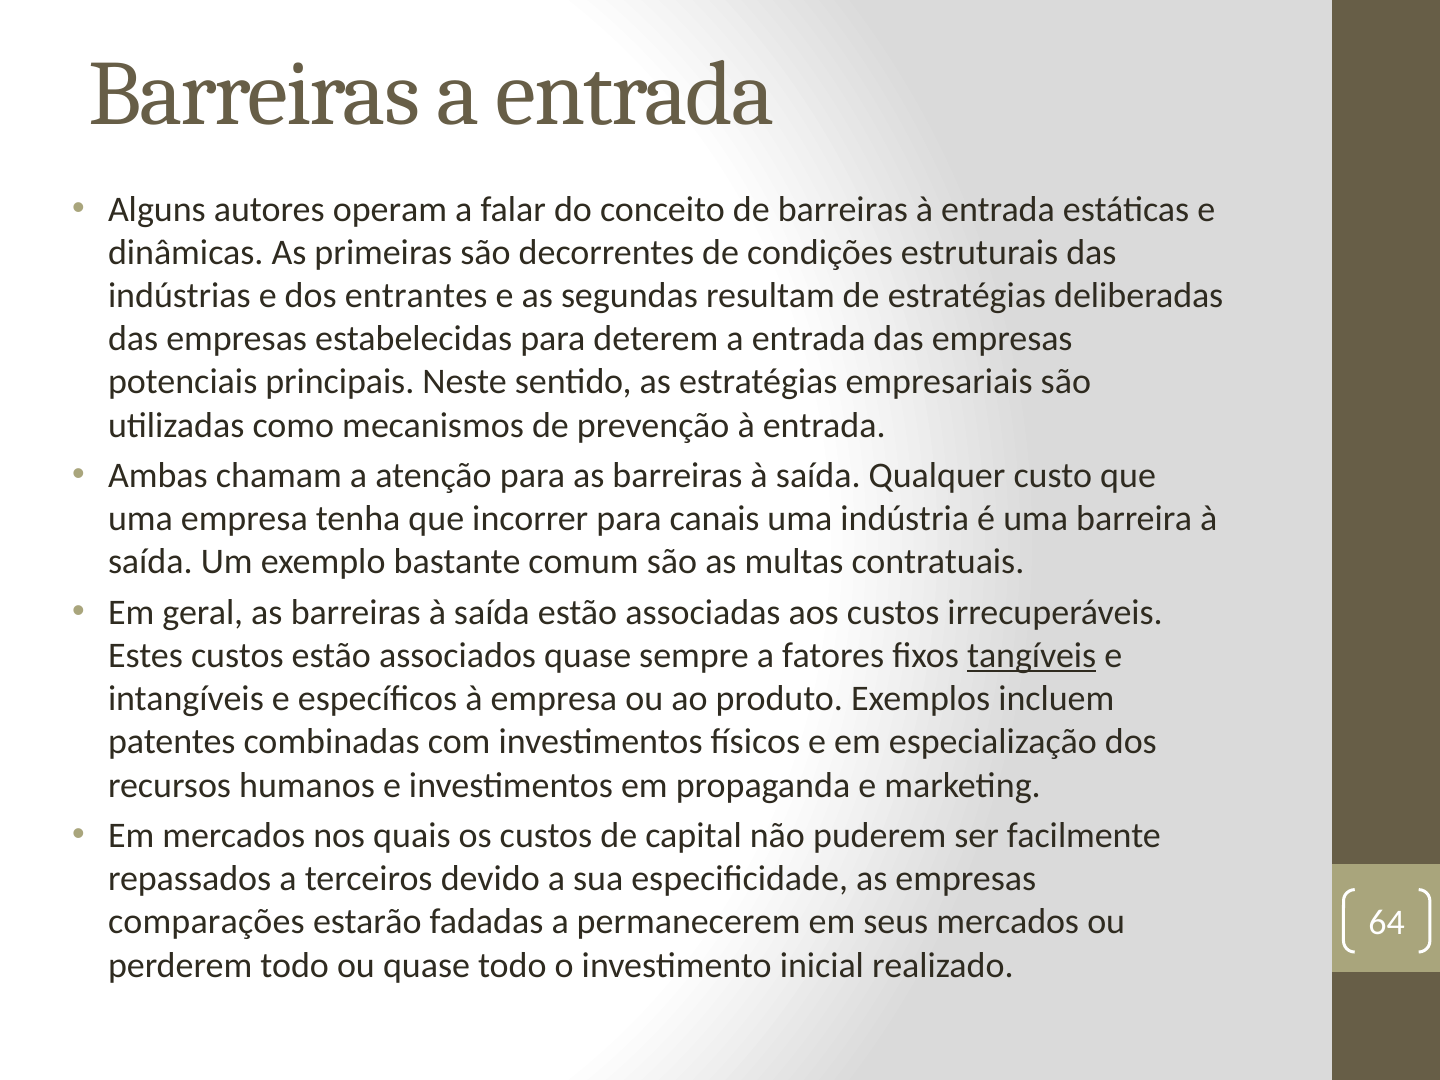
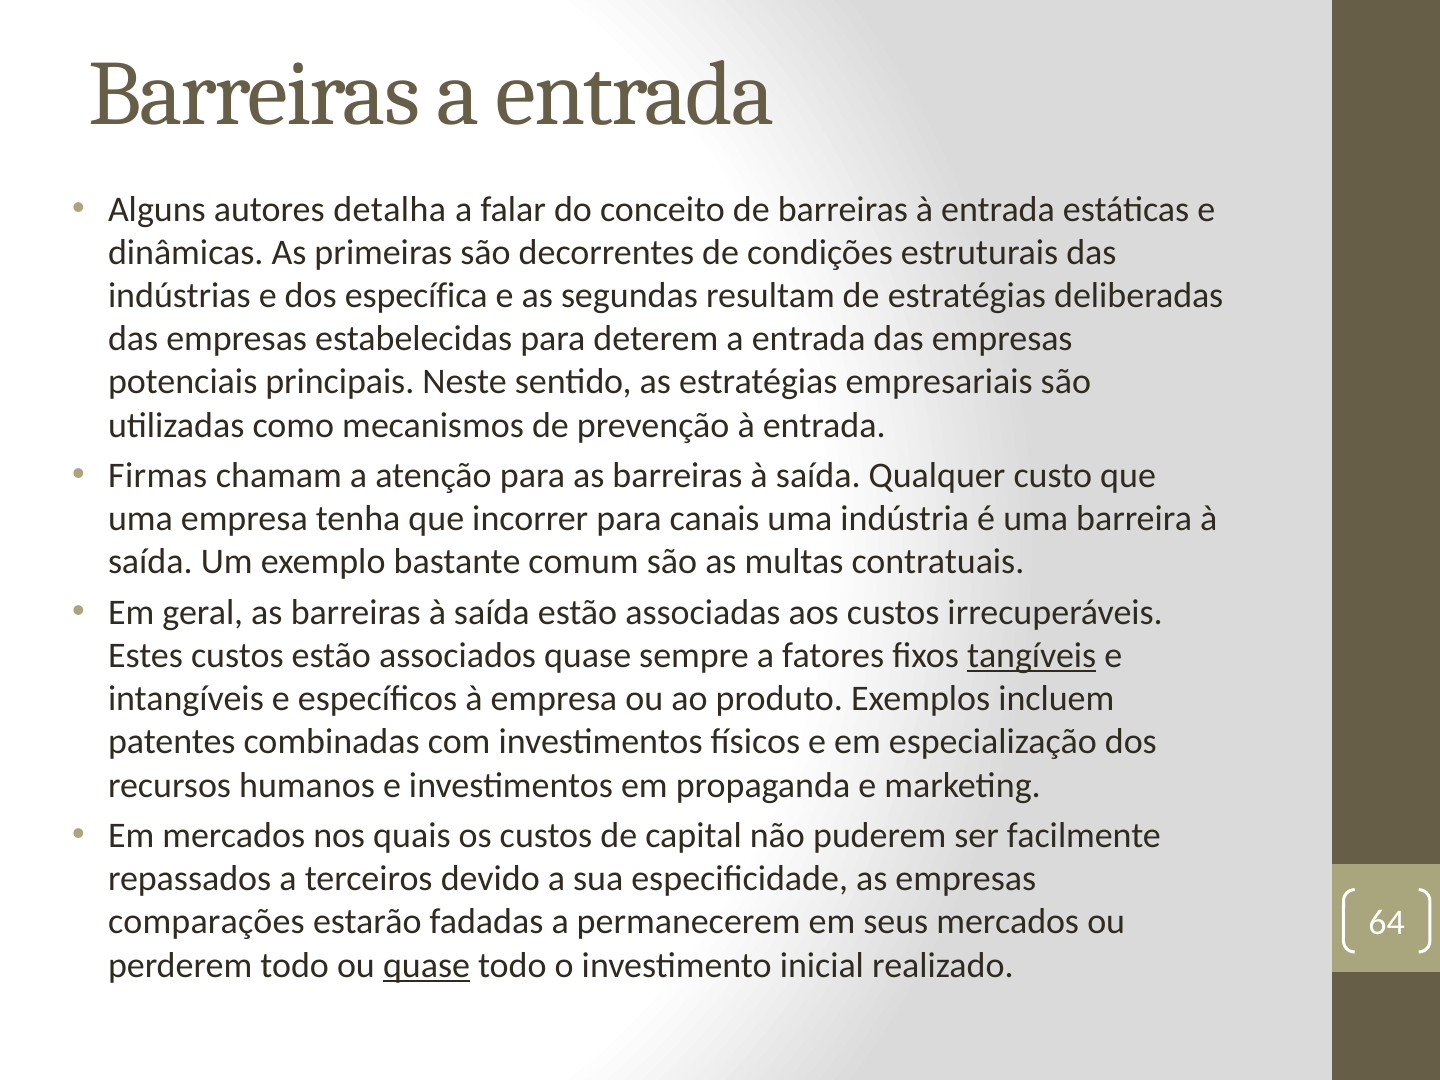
operam: operam -> detalha
entrantes: entrantes -> específica
Ambas: Ambas -> Firmas
quase at (427, 965) underline: none -> present
